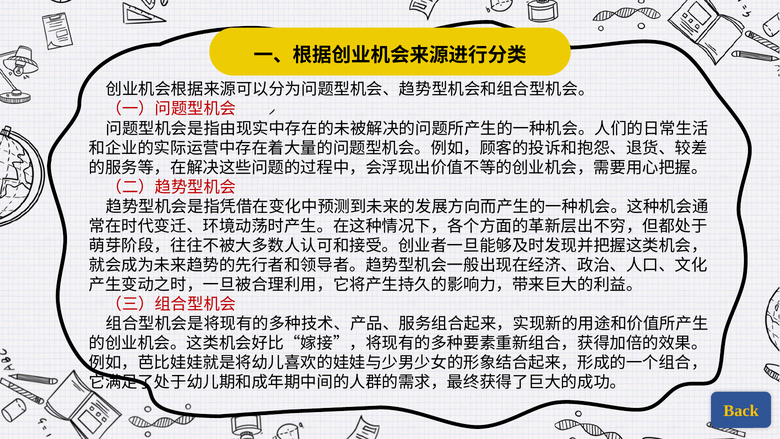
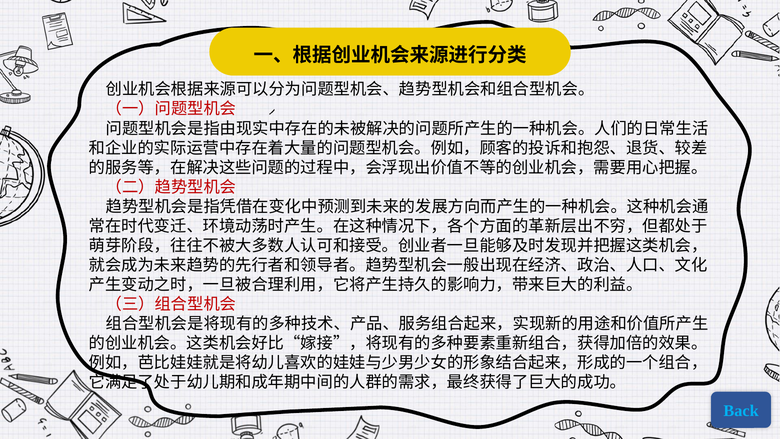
Back colour: yellow -> light blue
